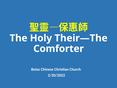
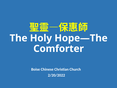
Their—The: Their—The -> Hope—The
